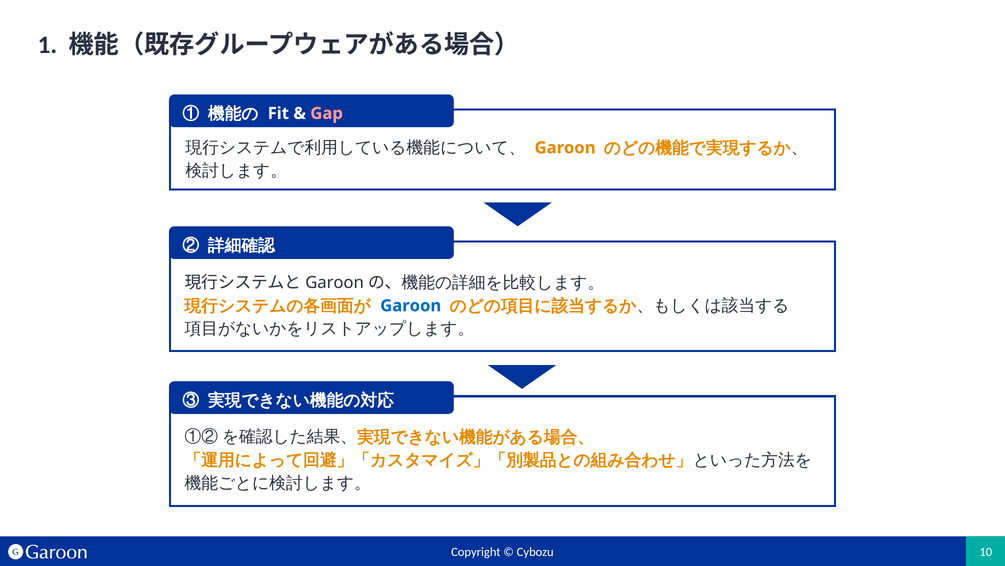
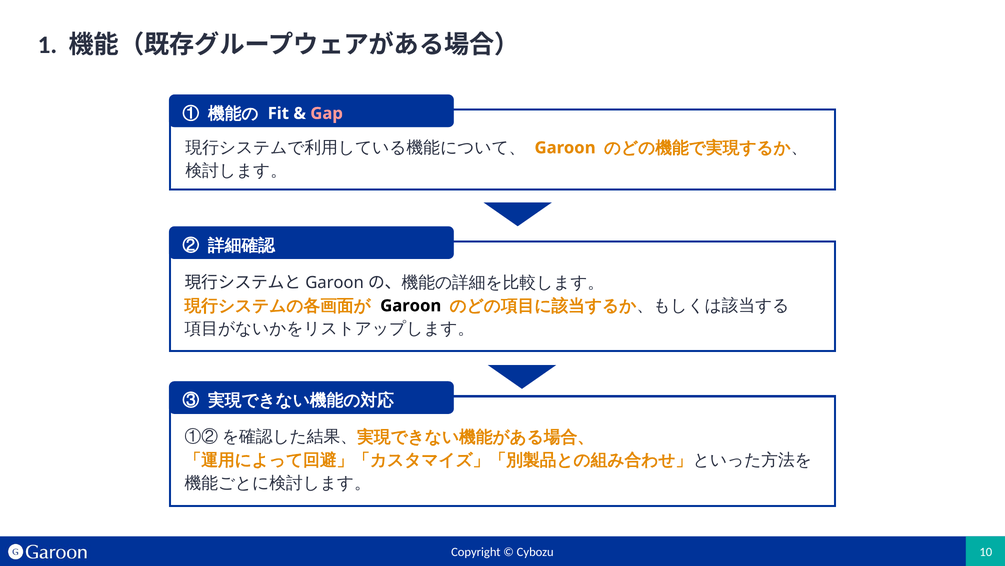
Garoon at (411, 305) colour: blue -> black
